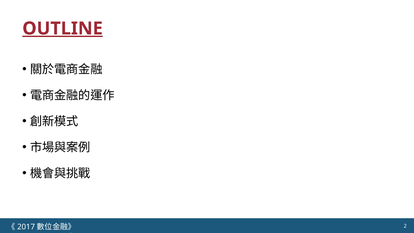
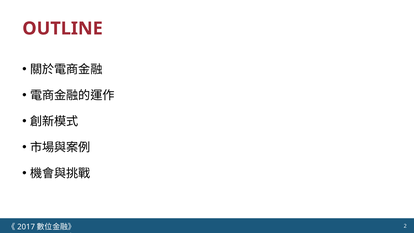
OUTLINE underline: present -> none
